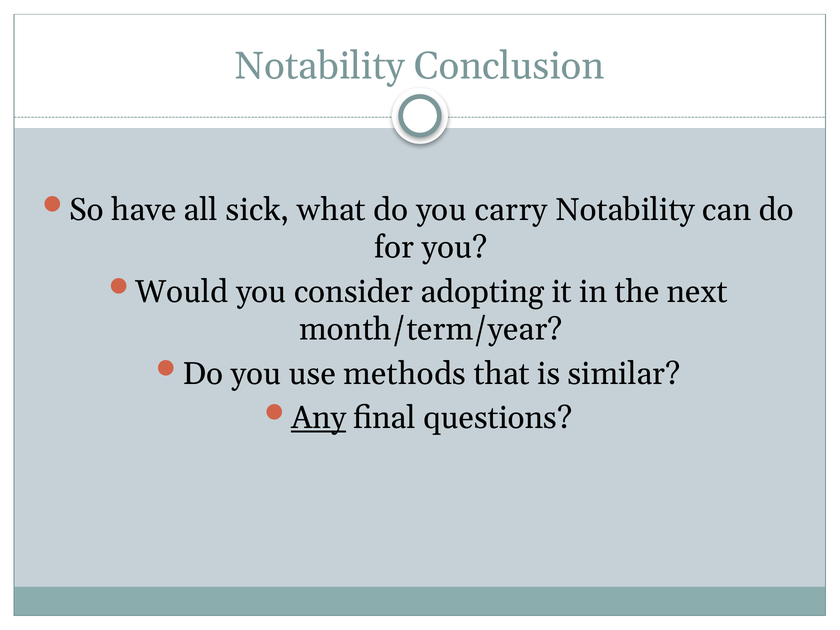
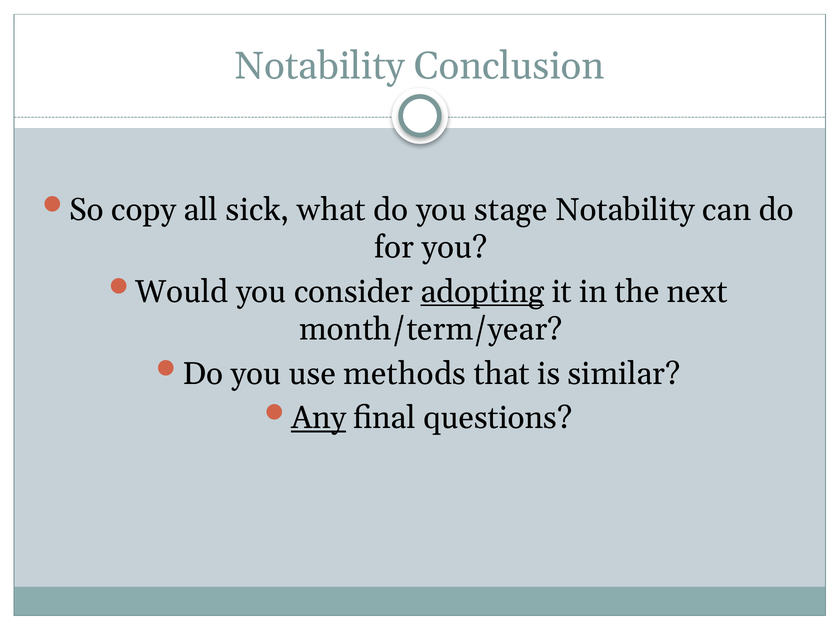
have: have -> copy
carry: carry -> stage
adopting underline: none -> present
